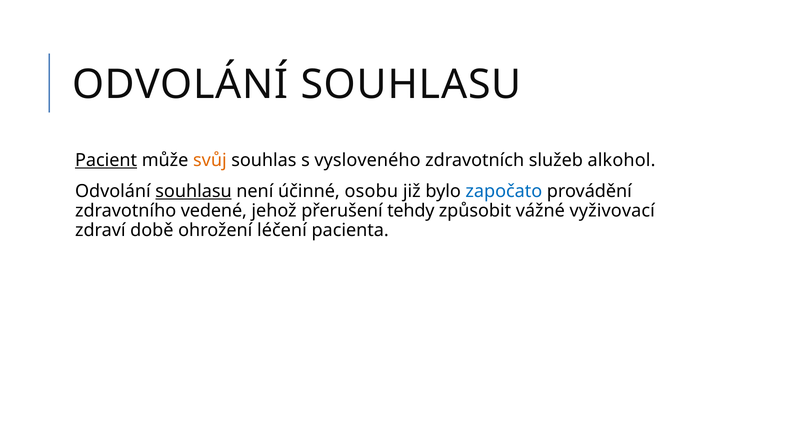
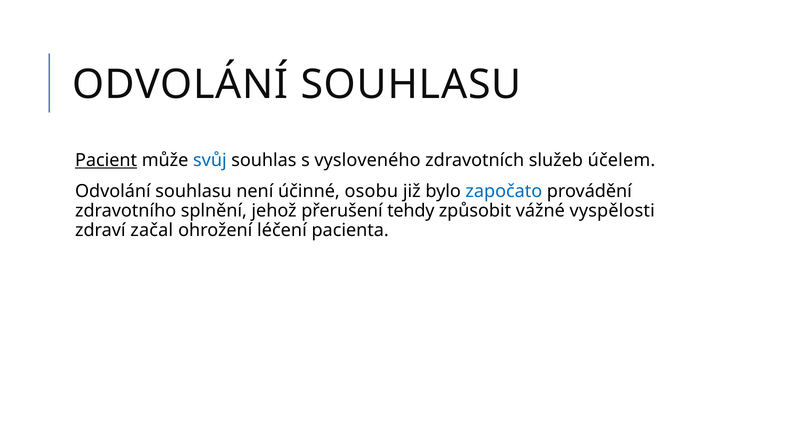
svůj colour: orange -> blue
alkohol: alkohol -> účelem
souhlasu at (194, 191) underline: present -> none
vedené: vedené -> splnění
vyživovací: vyživovací -> vyspělosti
době: době -> začal
